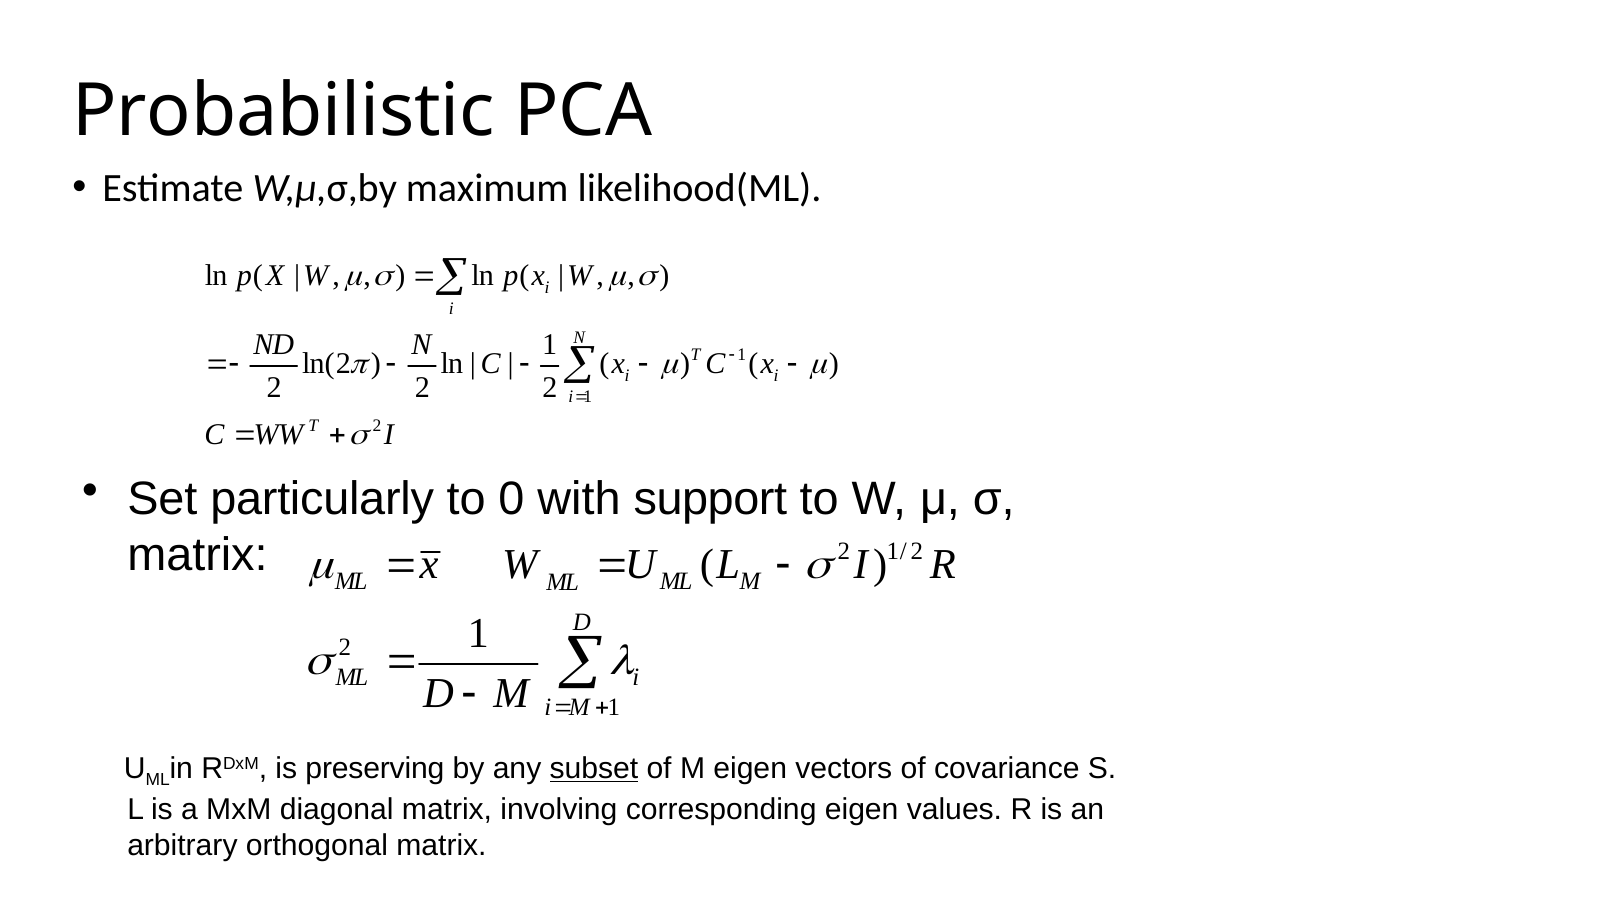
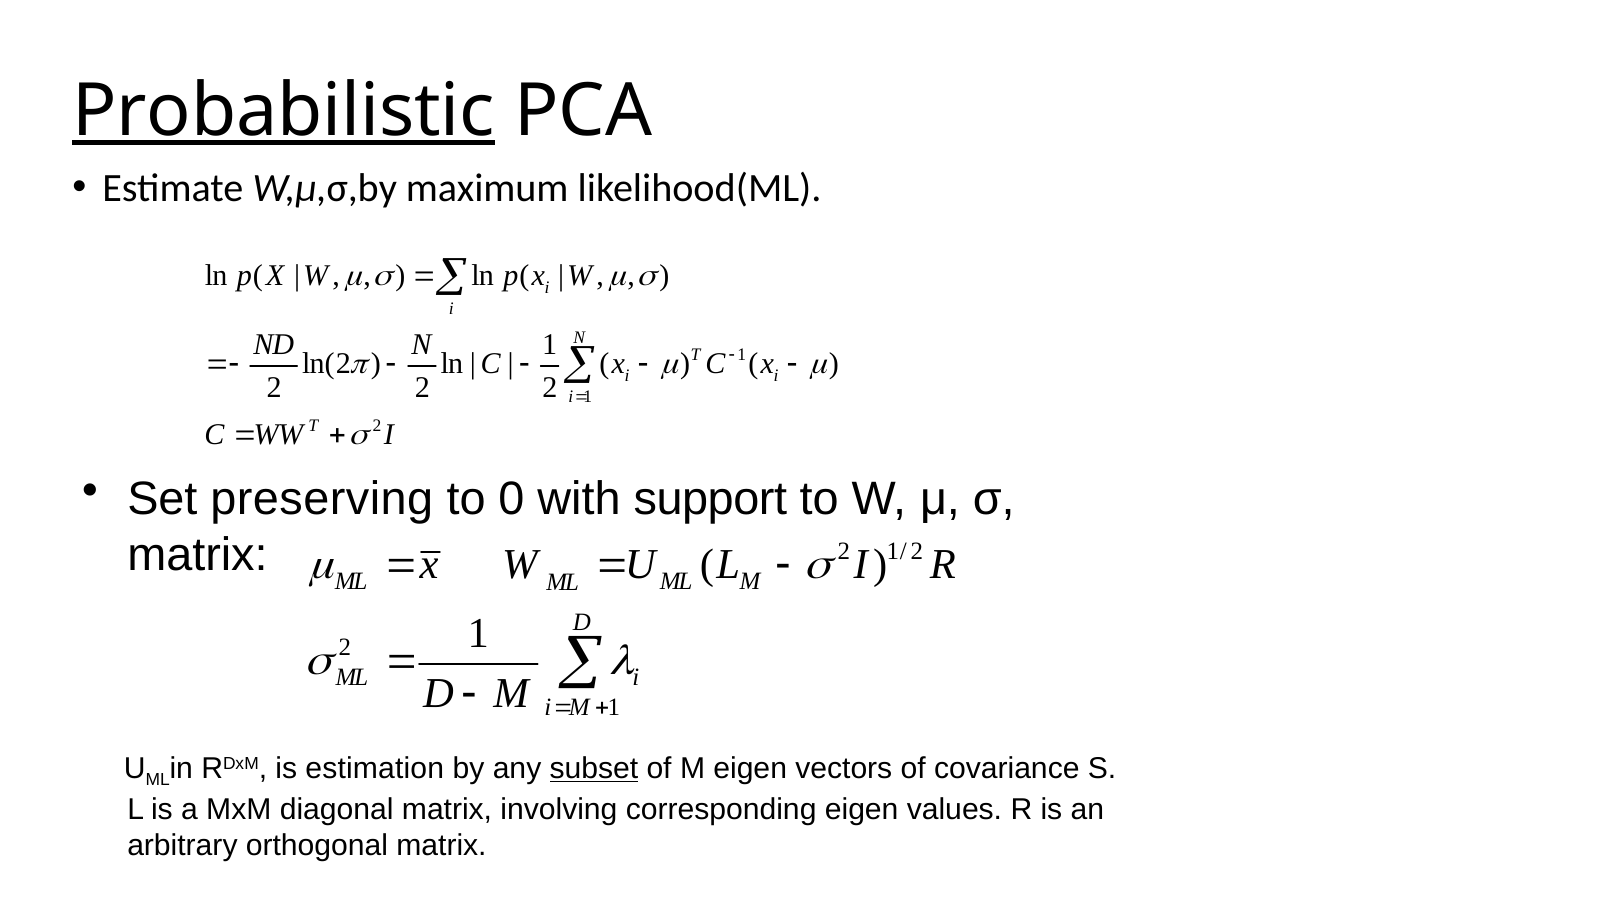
Probabilistic underline: none -> present
particularly: particularly -> preserving
preserving: preserving -> estimation
